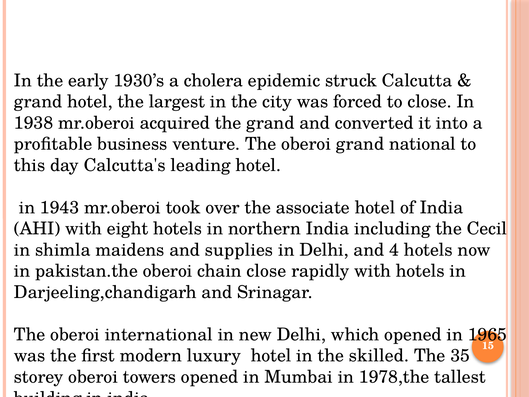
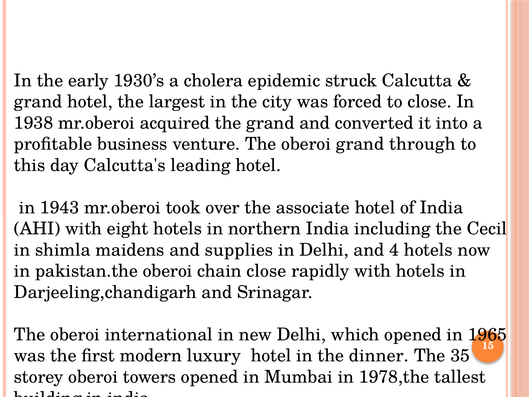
national: national -> through
skilled: skilled -> dinner
